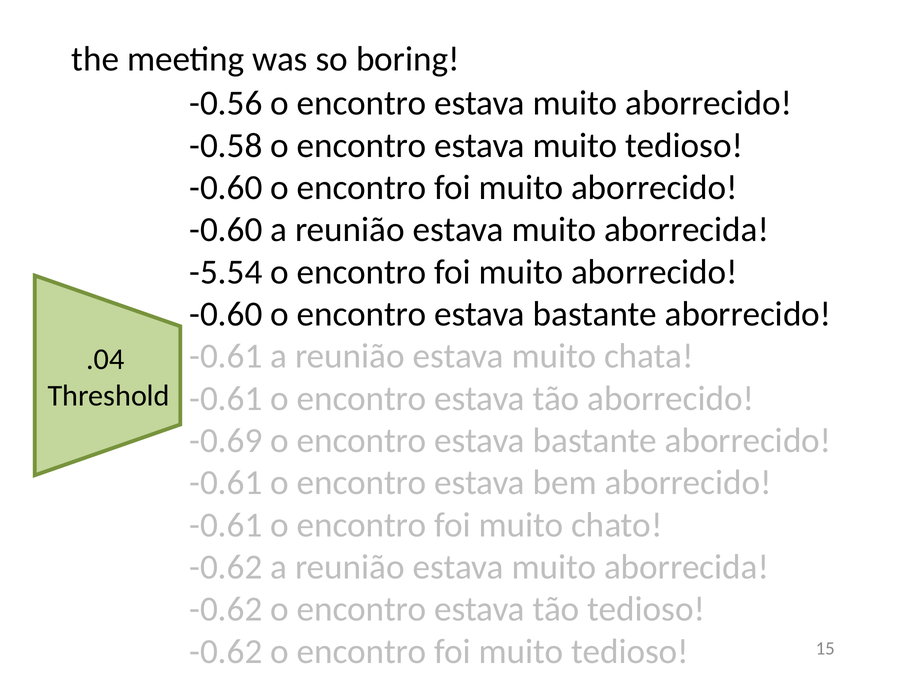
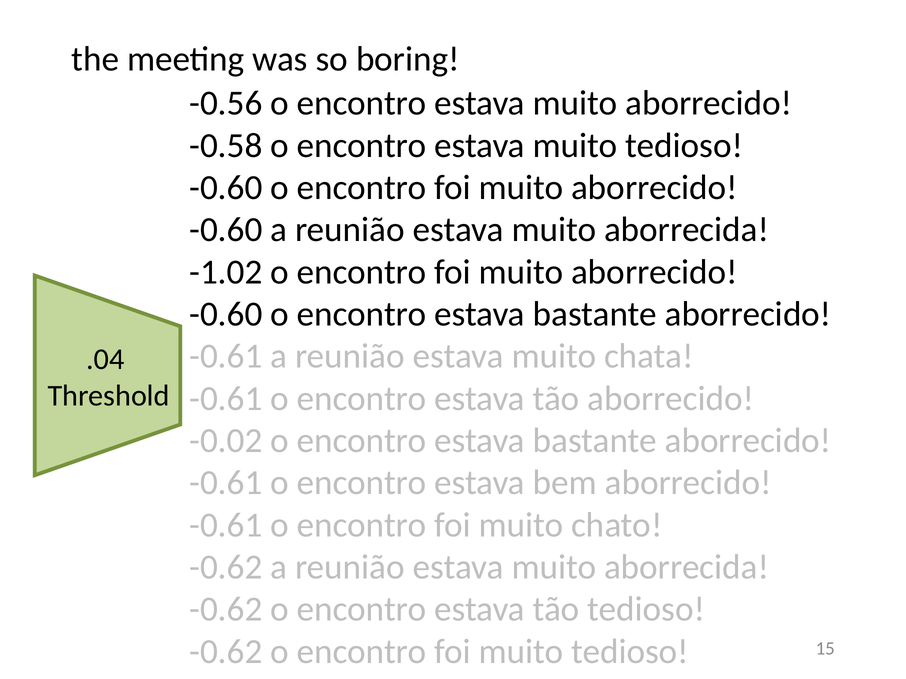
-5.54: -5.54 -> -1.02
-0.69: -0.69 -> -0.02
